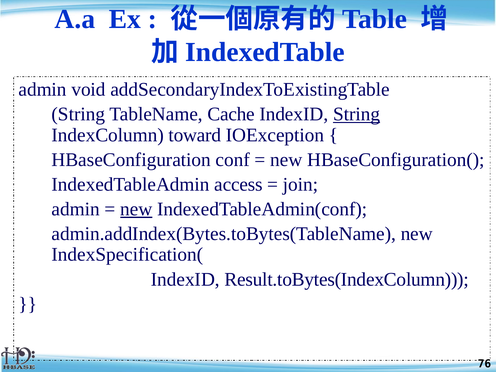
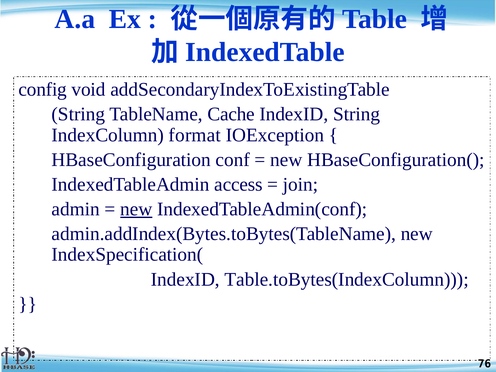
admin at (43, 89): admin -> config
String at (357, 114) underline: present -> none
toward: toward -> format
Result.toBytes(IndexColumn: Result.toBytes(IndexColumn -> Table.toBytes(IndexColumn
